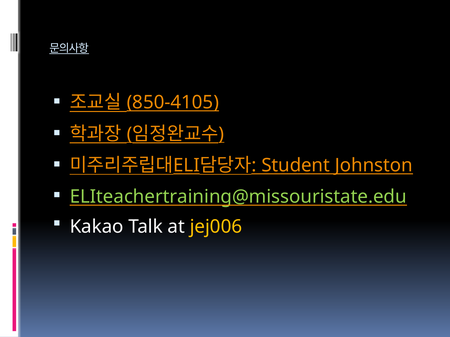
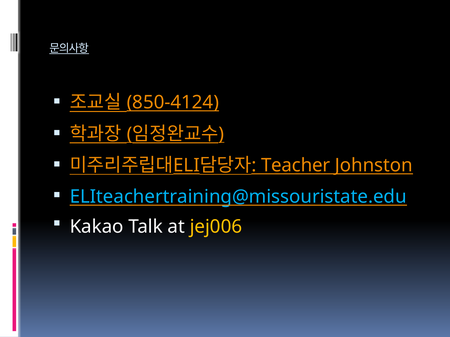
850-4105: 850-4105 -> 850-4124
Student: Student -> Teacher
ELIteachertraining@missouristate.edu colour: light green -> light blue
